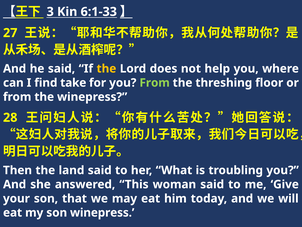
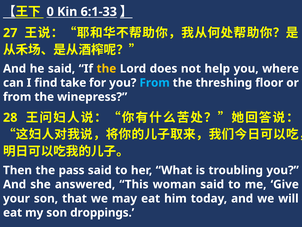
3: 3 -> 0
From at (155, 83) colour: light green -> light blue
land: land -> pass
son winepress: winepress -> droppings
